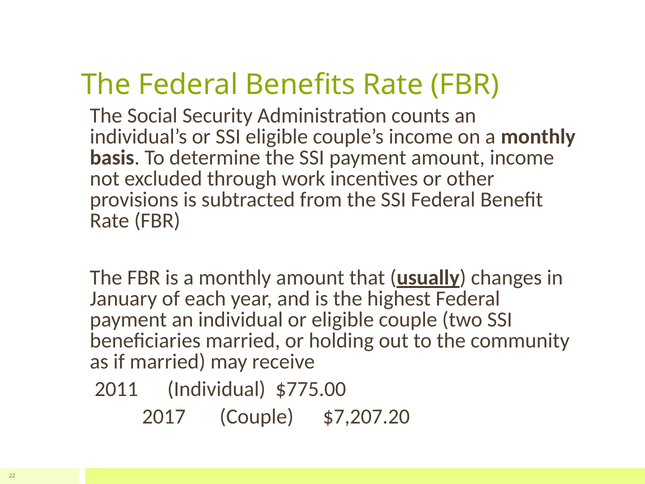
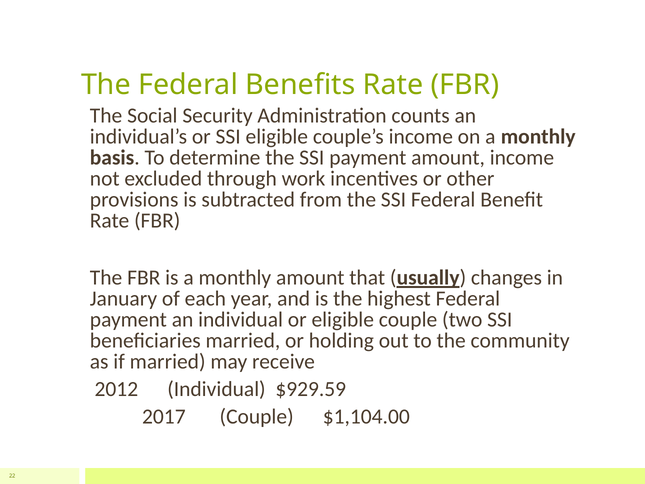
2011: 2011 -> 2012
$775.00: $775.00 -> $929.59
$7,207.20: $7,207.20 -> $1,104.00
